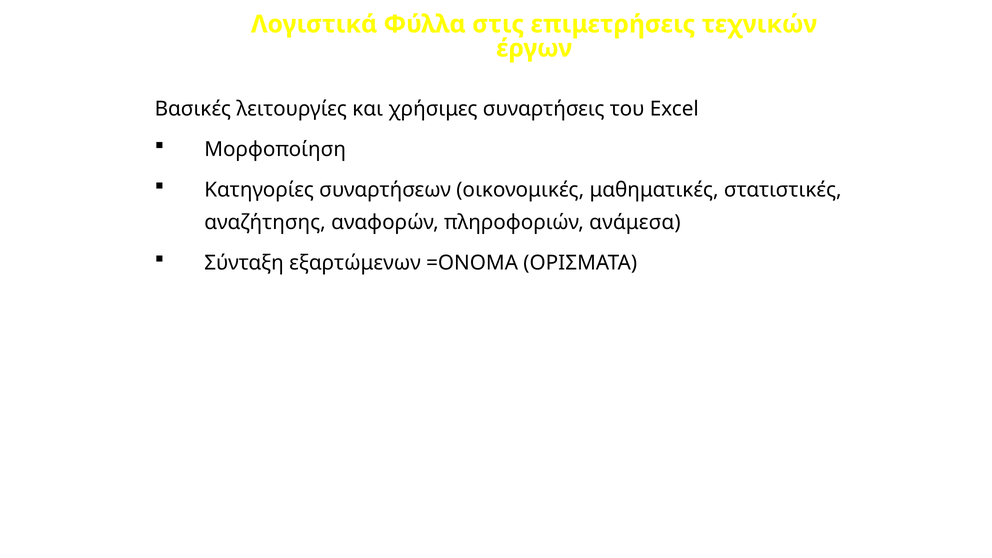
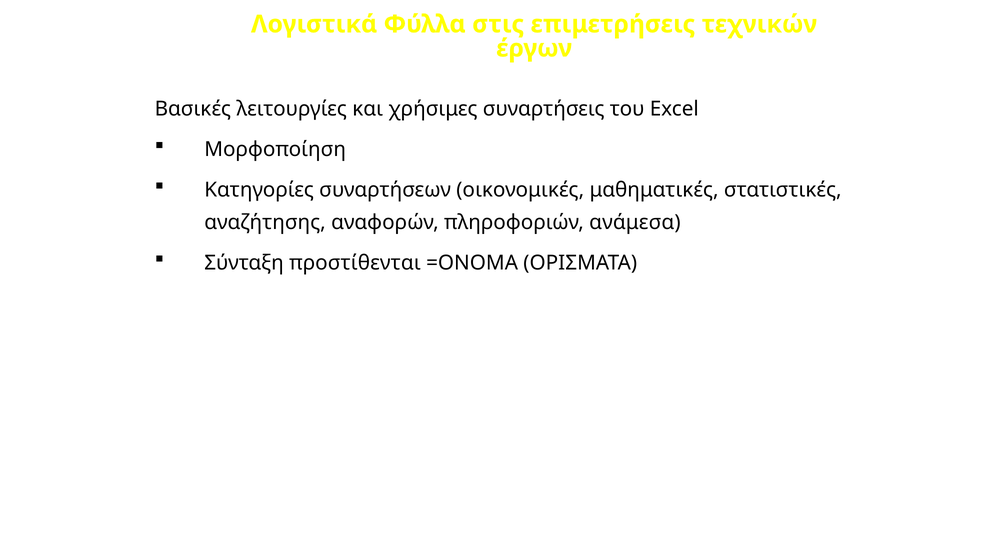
εξαρτώμενων: εξαρτώμενων -> προστίθενται
